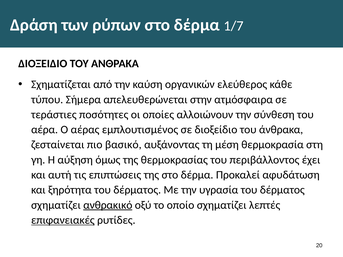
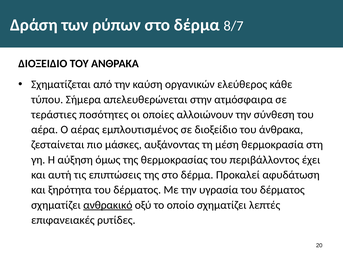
1/7: 1/7 -> 8/7
βασικό: βασικό -> μάσκες
επιφανειακές underline: present -> none
